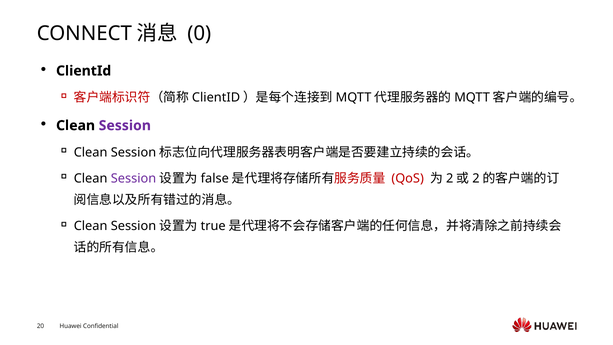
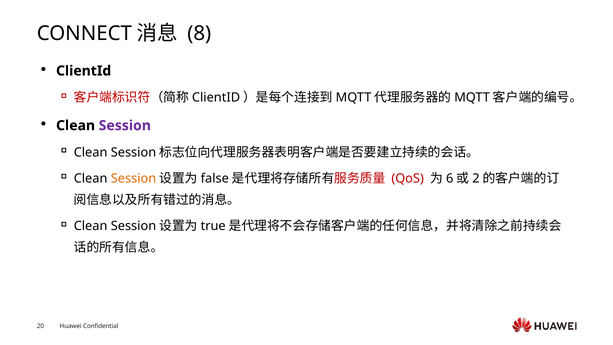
0: 0 -> 8
Session at (133, 178) colour: purple -> orange
2 at (450, 178): 2 -> 6
